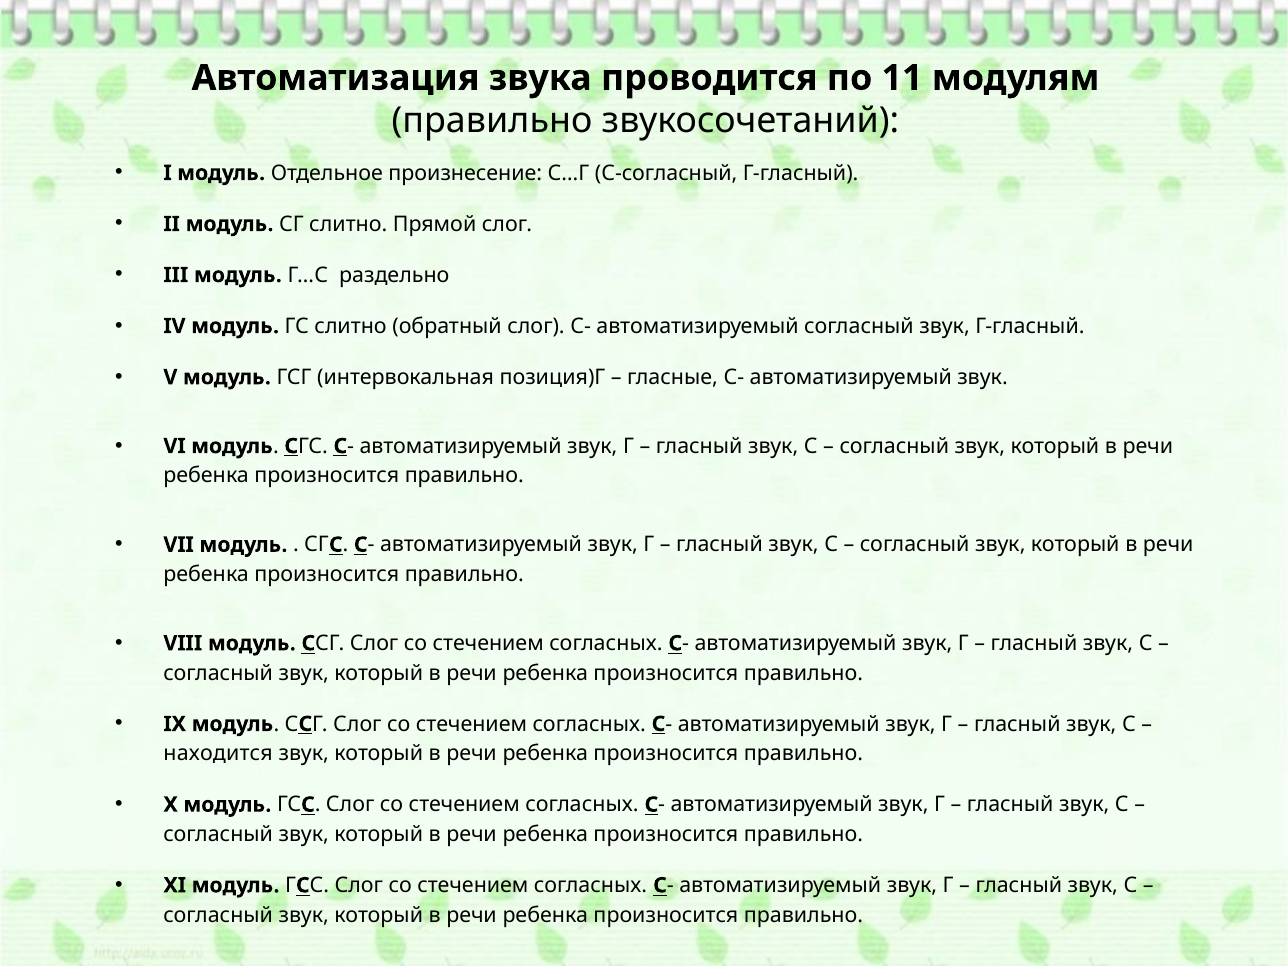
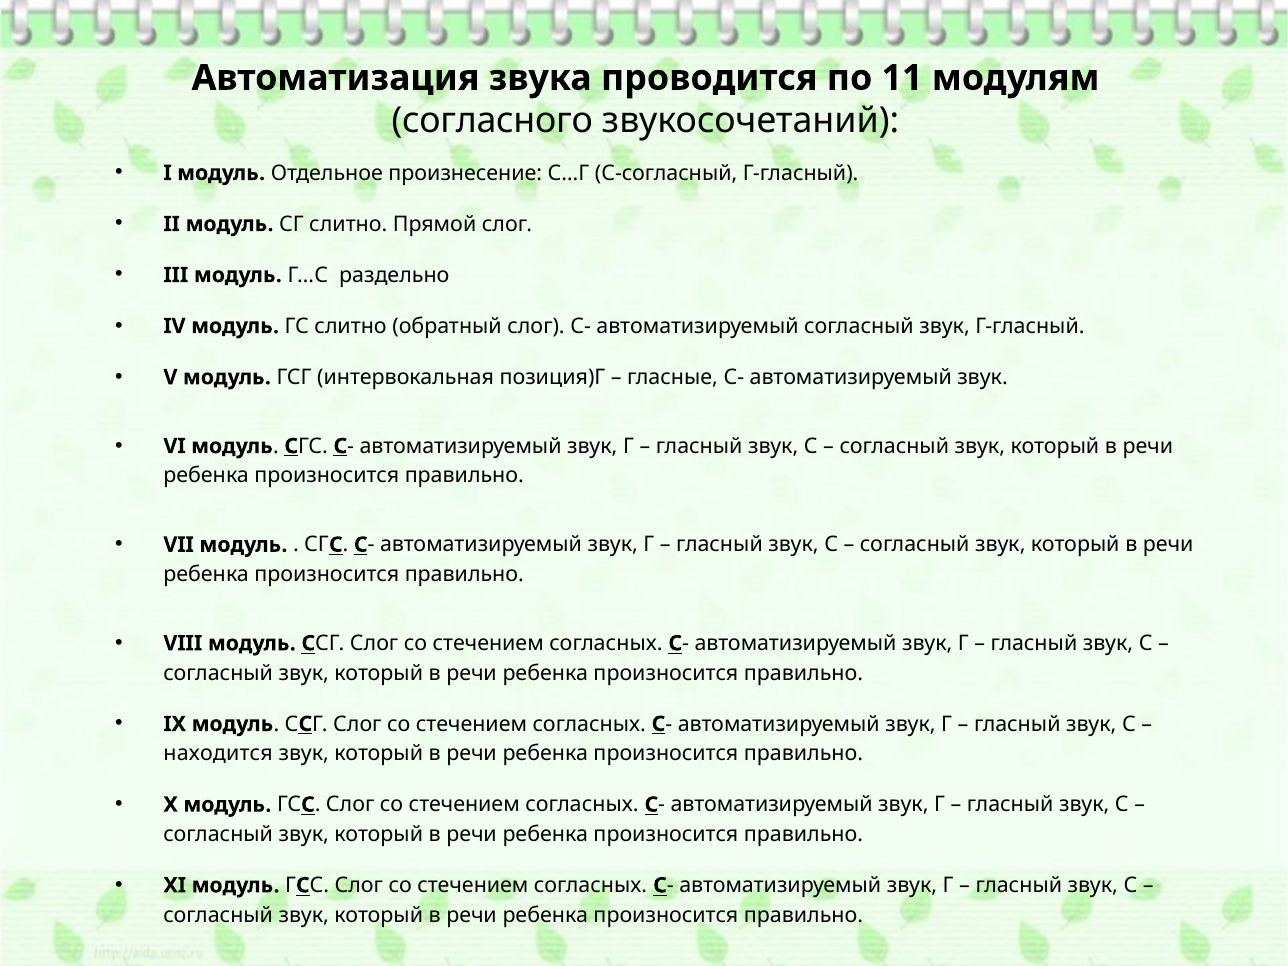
правильно at (492, 121): правильно -> согласного
